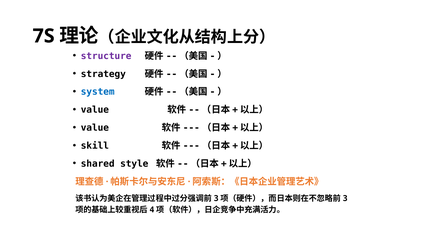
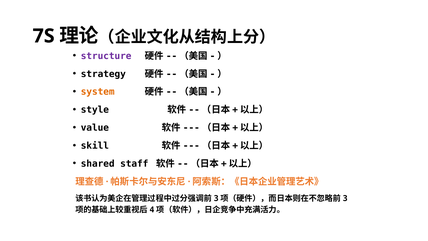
system colour: blue -> orange
value at (95, 110): value -> style
style: style -> staff
